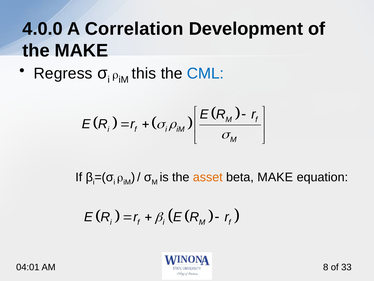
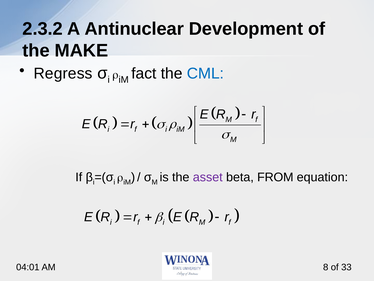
4.0.0: 4.0.0 -> 2.3.2
Correlation: Correlation -> Antinuclear
this: this -> fact
asset colour: orange -> purple
beta MAKE: MAKE -> FROM
